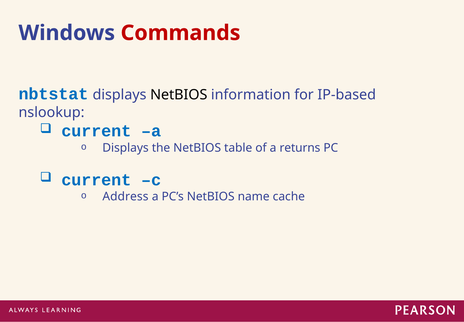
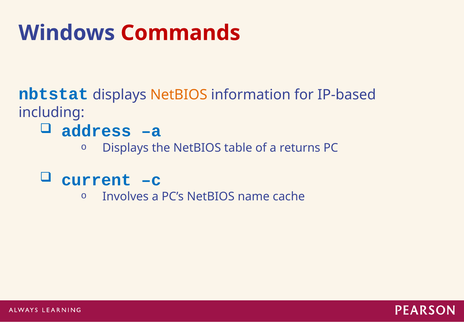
NetBIOS at (179, 94) colour: black -> orange
nslookup: nslookup -> including
current at (96, 131): current -> address
Address: Address -> Involves
